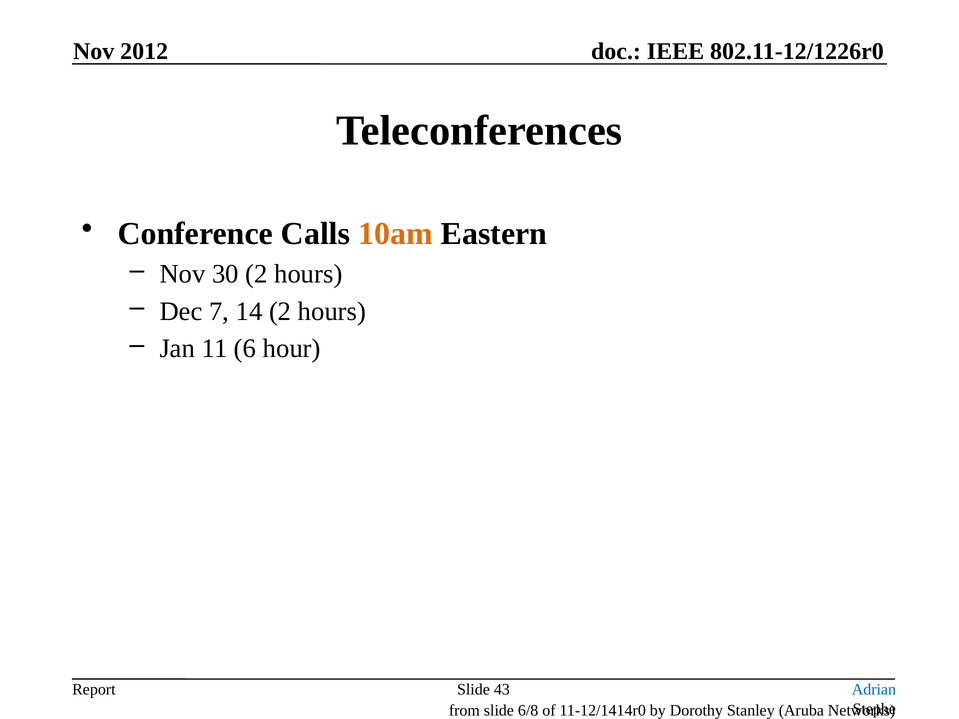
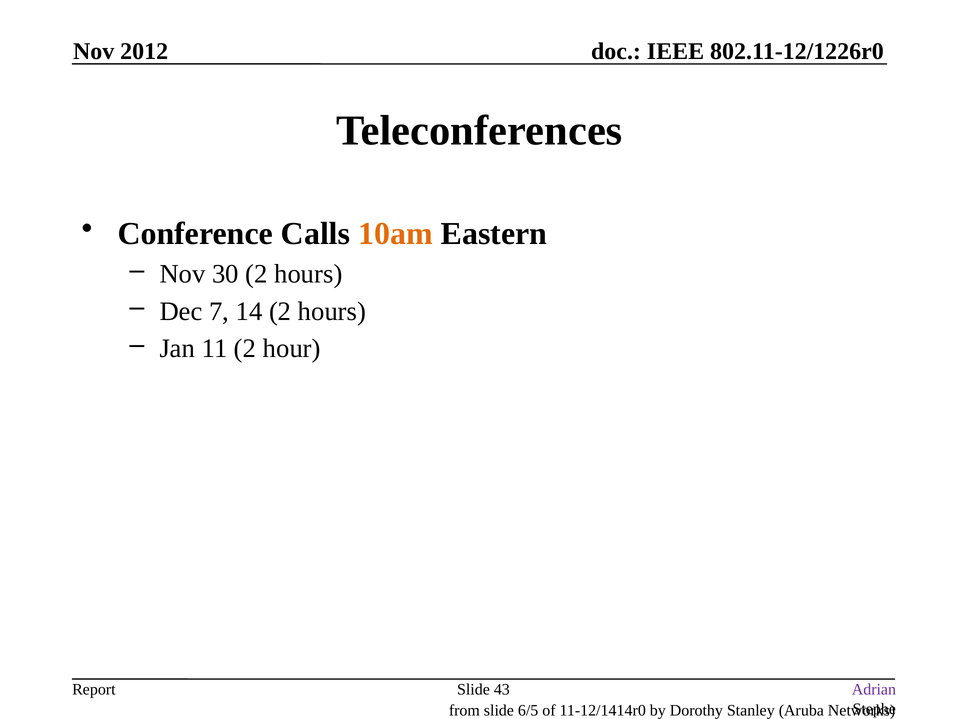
11 6: 6 -> 2
Adrian colour: blue -> purple
6/8: 6/8 -> 6/5
